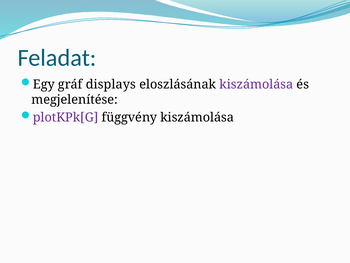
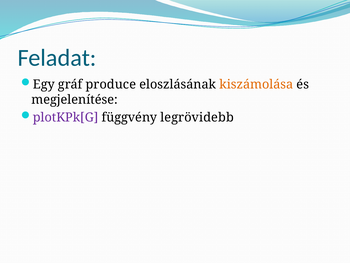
displays: displays -> produce
kiszámolása at (256, 84) colour: purple -> orange
függvény kiszámolása: kiszámolása -> legrövidebb
